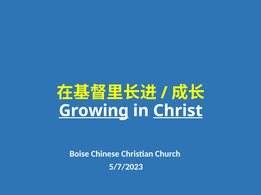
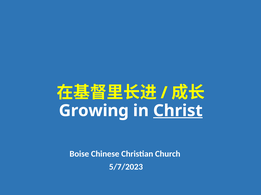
Growing underline: present -> none
